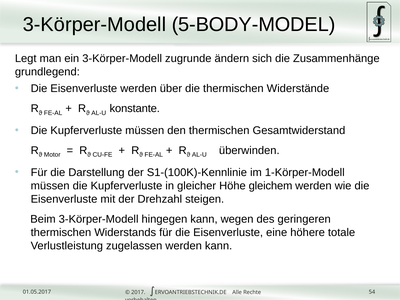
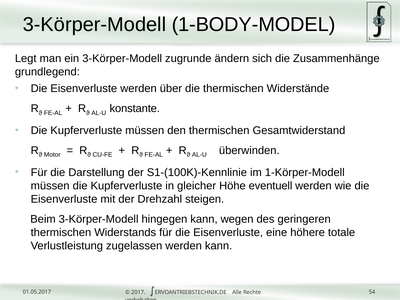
5-BODY-MODEL: 5-BODY-MODEL -> 1-BODY-MODEL
gleichem: gleichem -> eventuell
